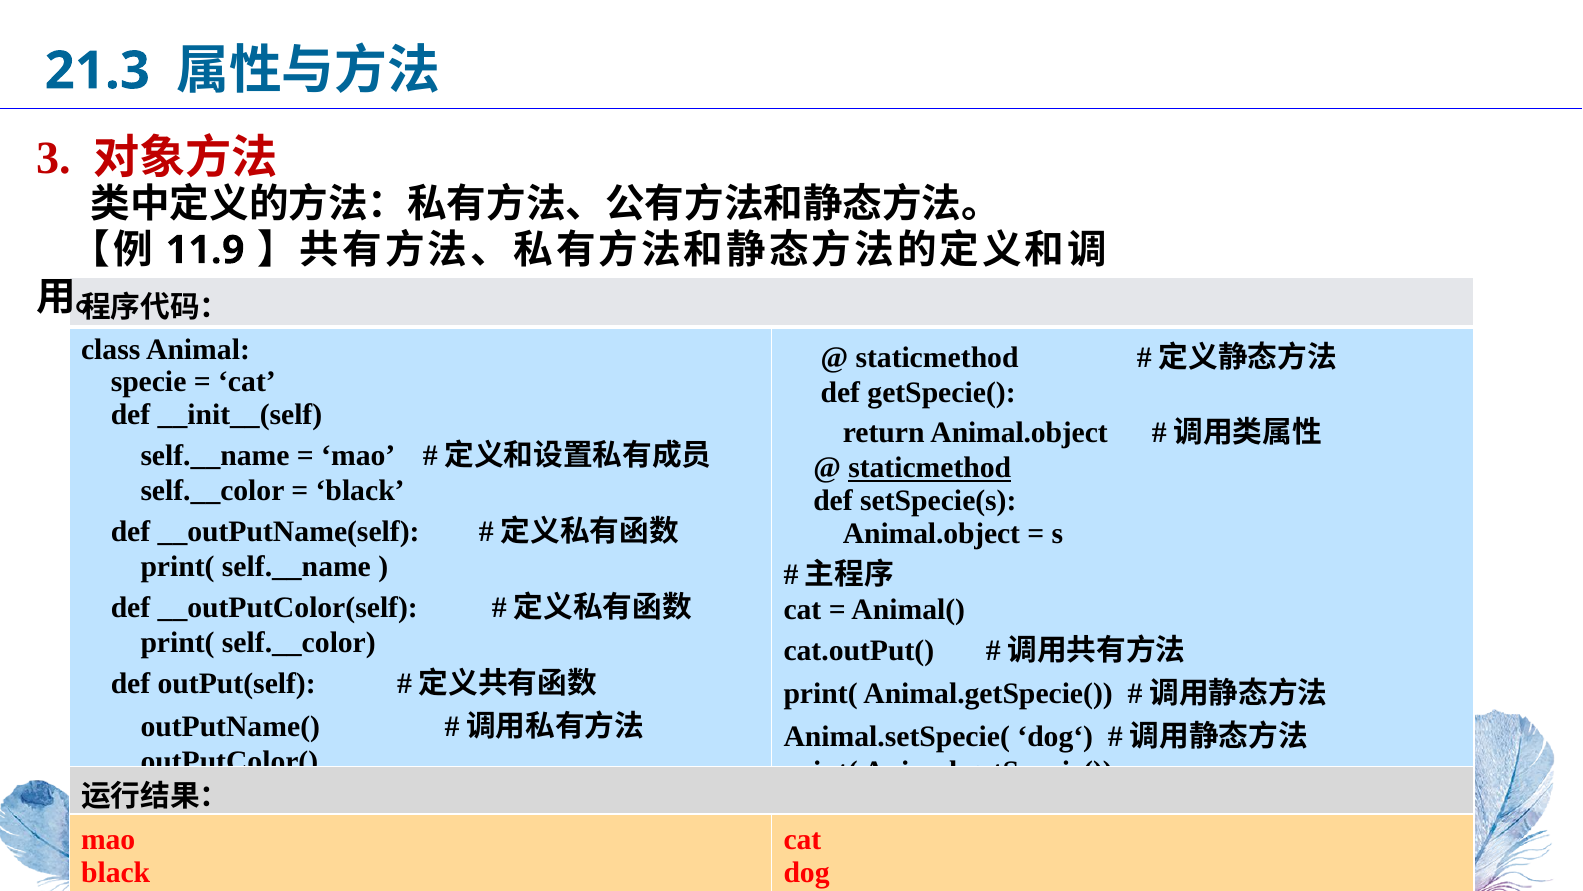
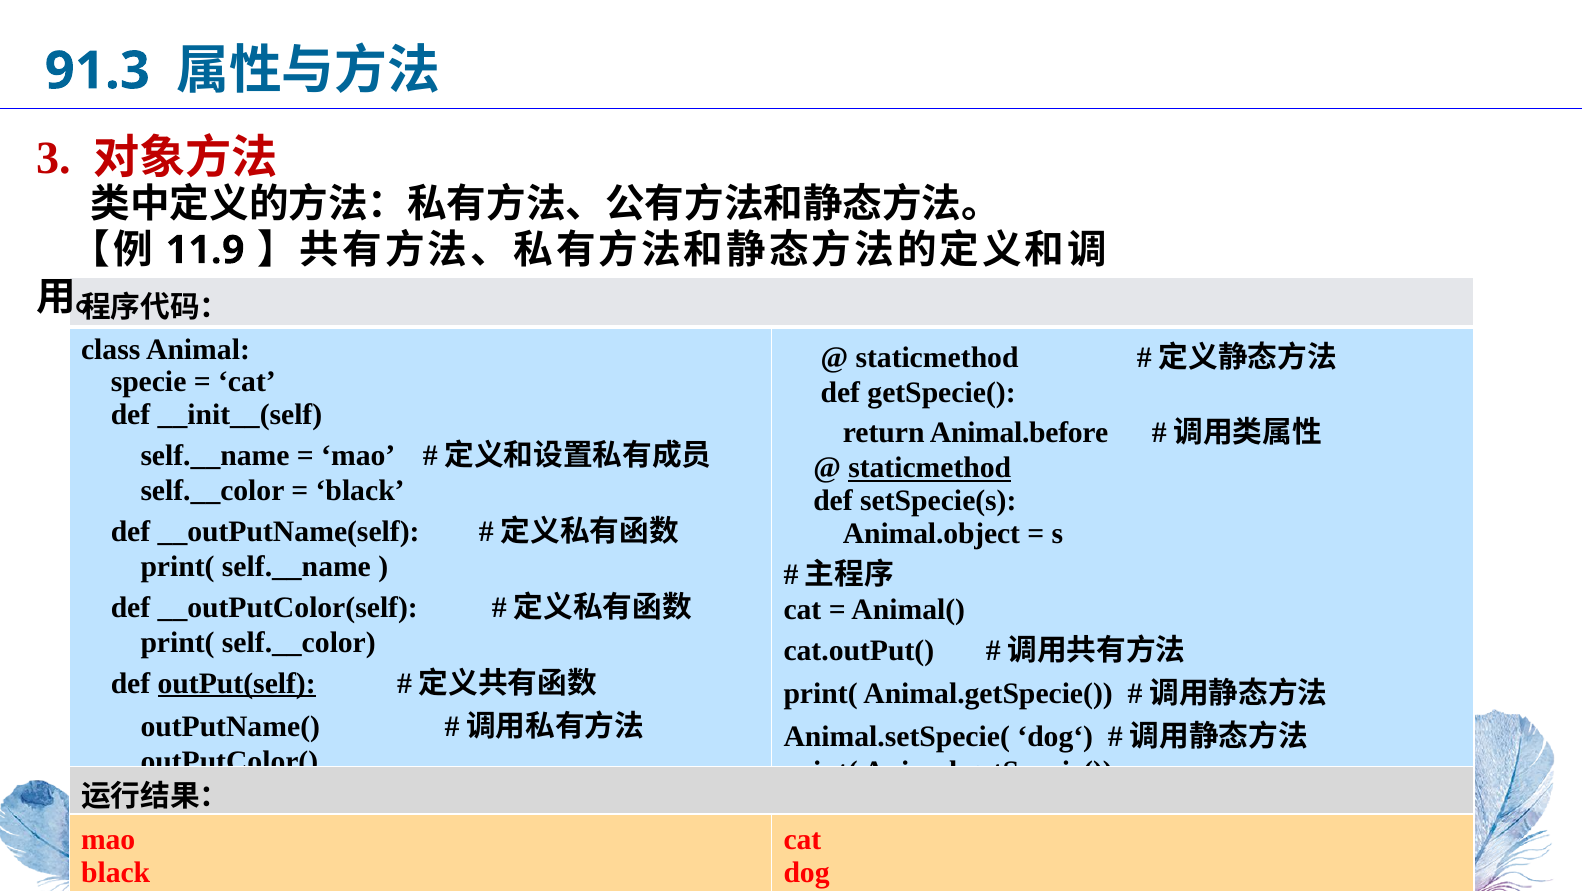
21.3: 21.3 -> 91.3
return Animal.object: Animal.object -> Animal.before
outPut(self underline: none -> present
